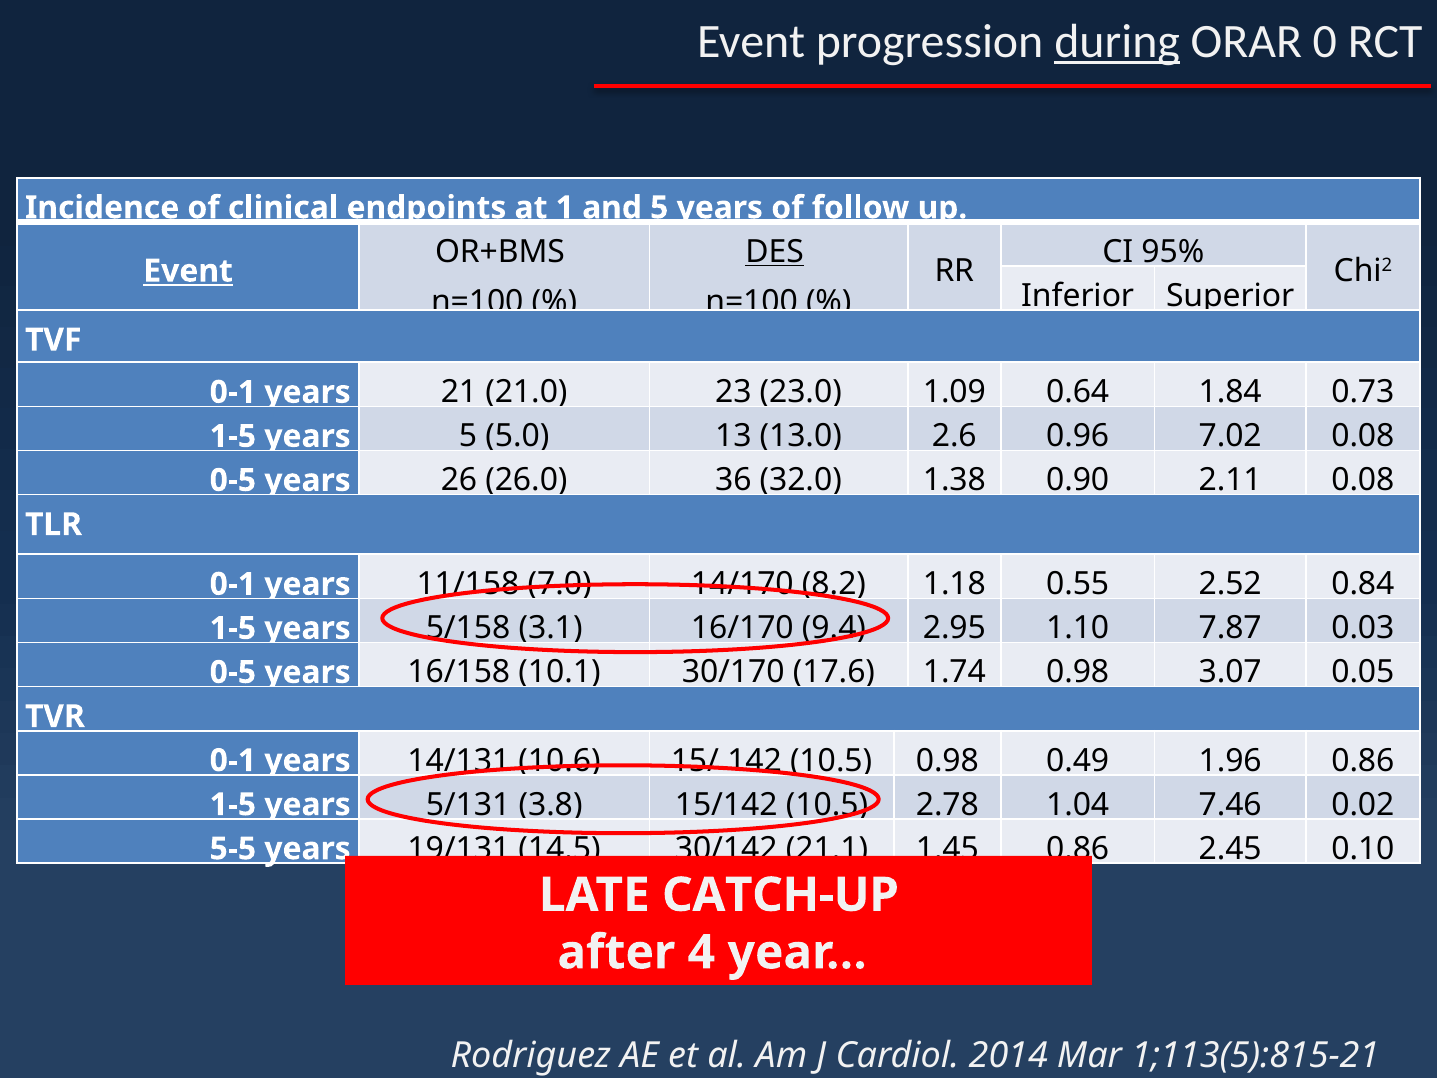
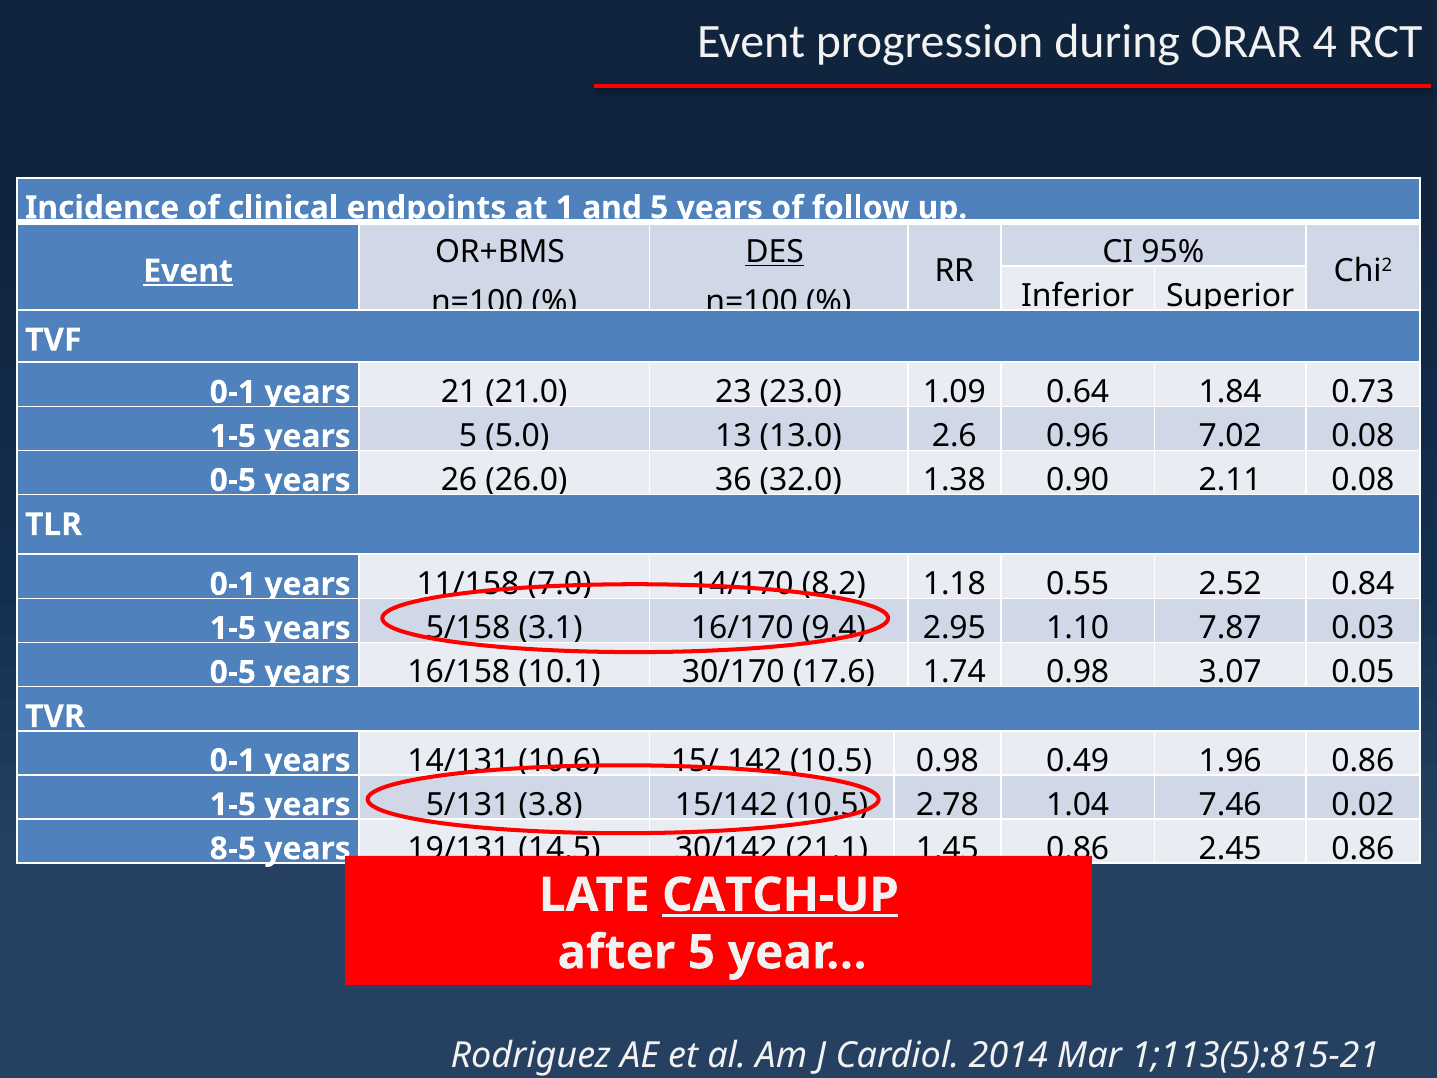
during underline: present -> none
0: 0 -> 4
5-5: 5-5 -> 8-5
2.45 0.10: 0.10 -> 0.86
CATCH-UP underline: none -> present
after 4: 4 -> 5
